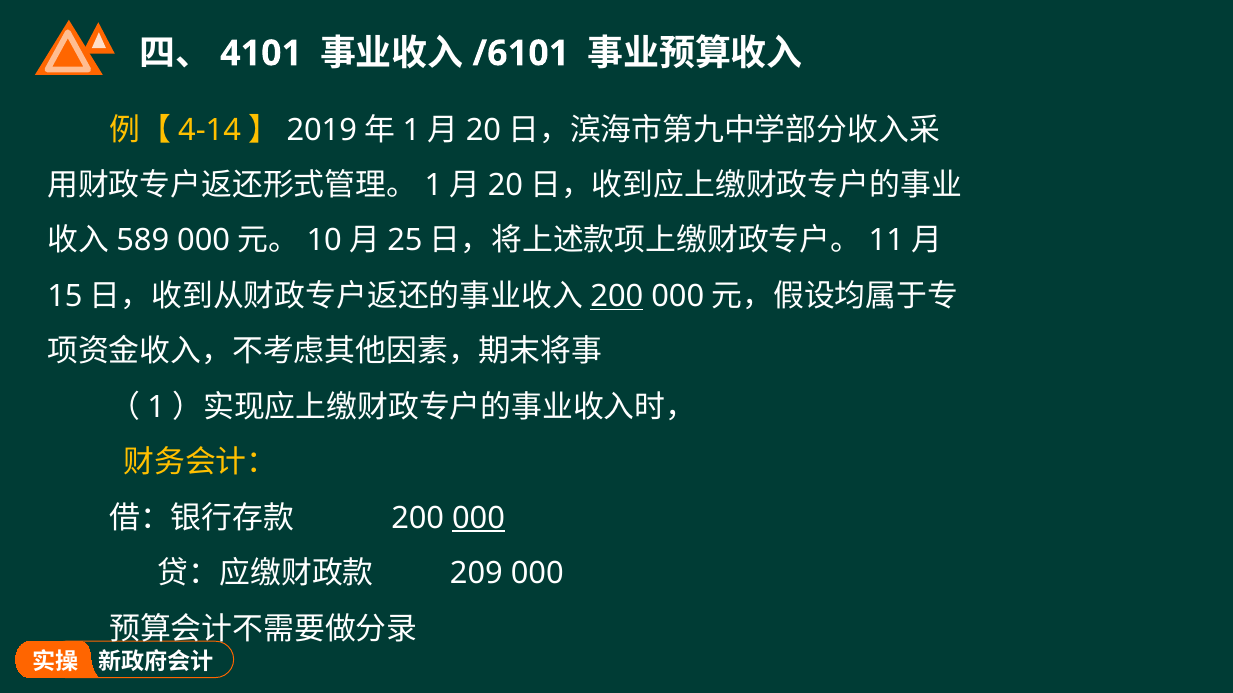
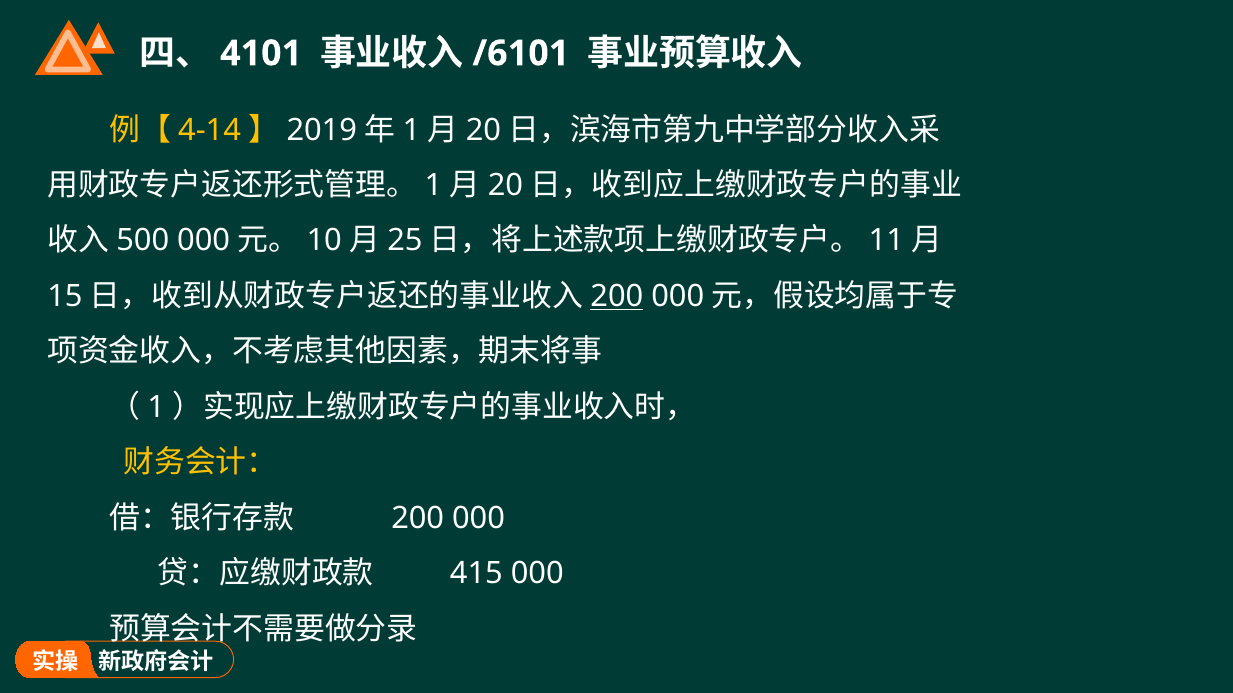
589: 589 -> 500
000 at (479, 518) underline: present -> none
209: 209 -> 415
